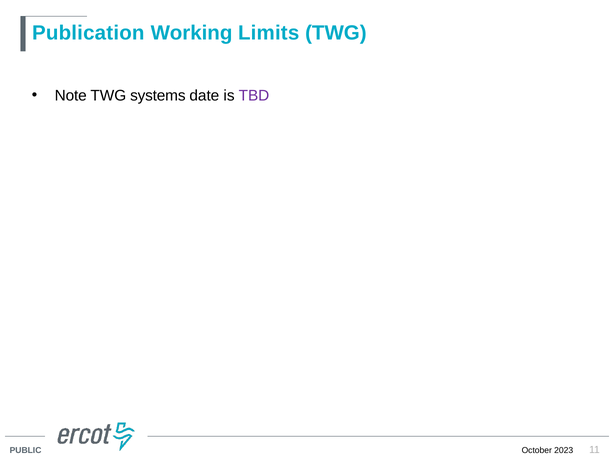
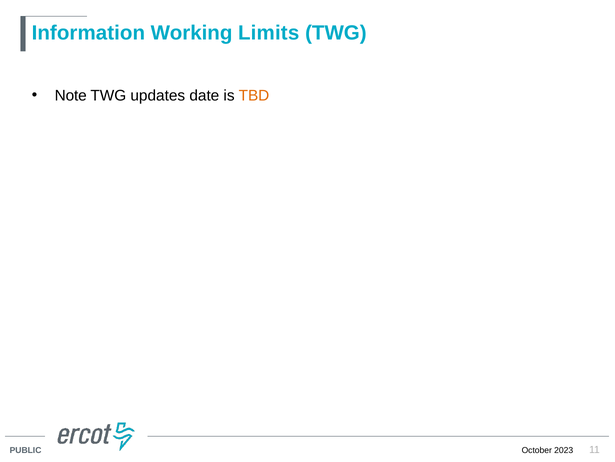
Publication: Publication -> Information
systems: systems -> updates
TBD colour: purple -> orange
